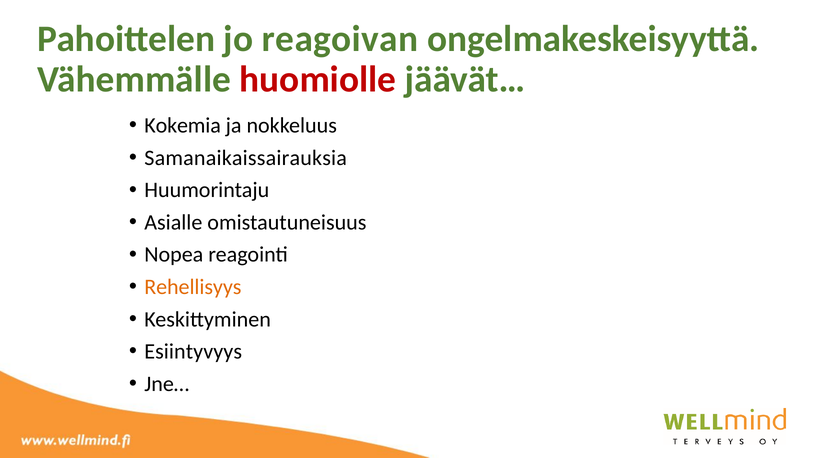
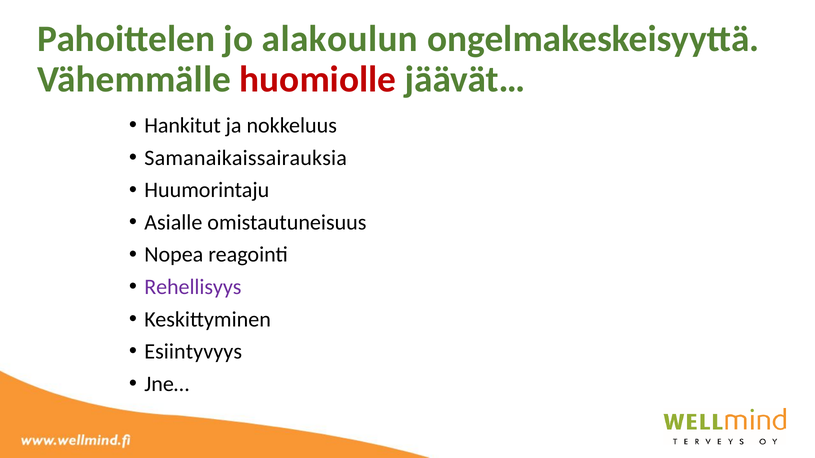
reagoivan: reagoivan -> alakoulun
Kokemia: Kokemia -> Hankitut
Rehellisyys colour: orange -> purple
